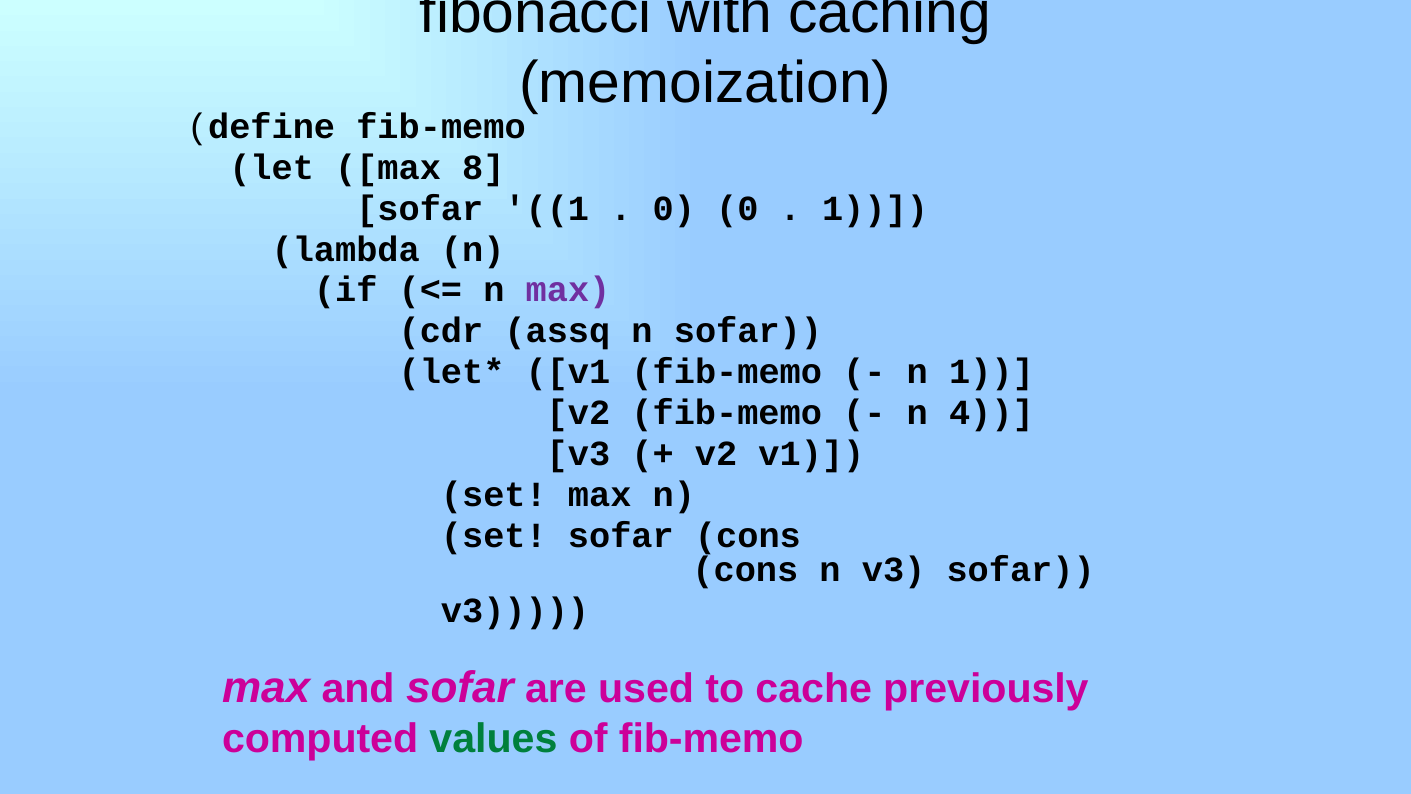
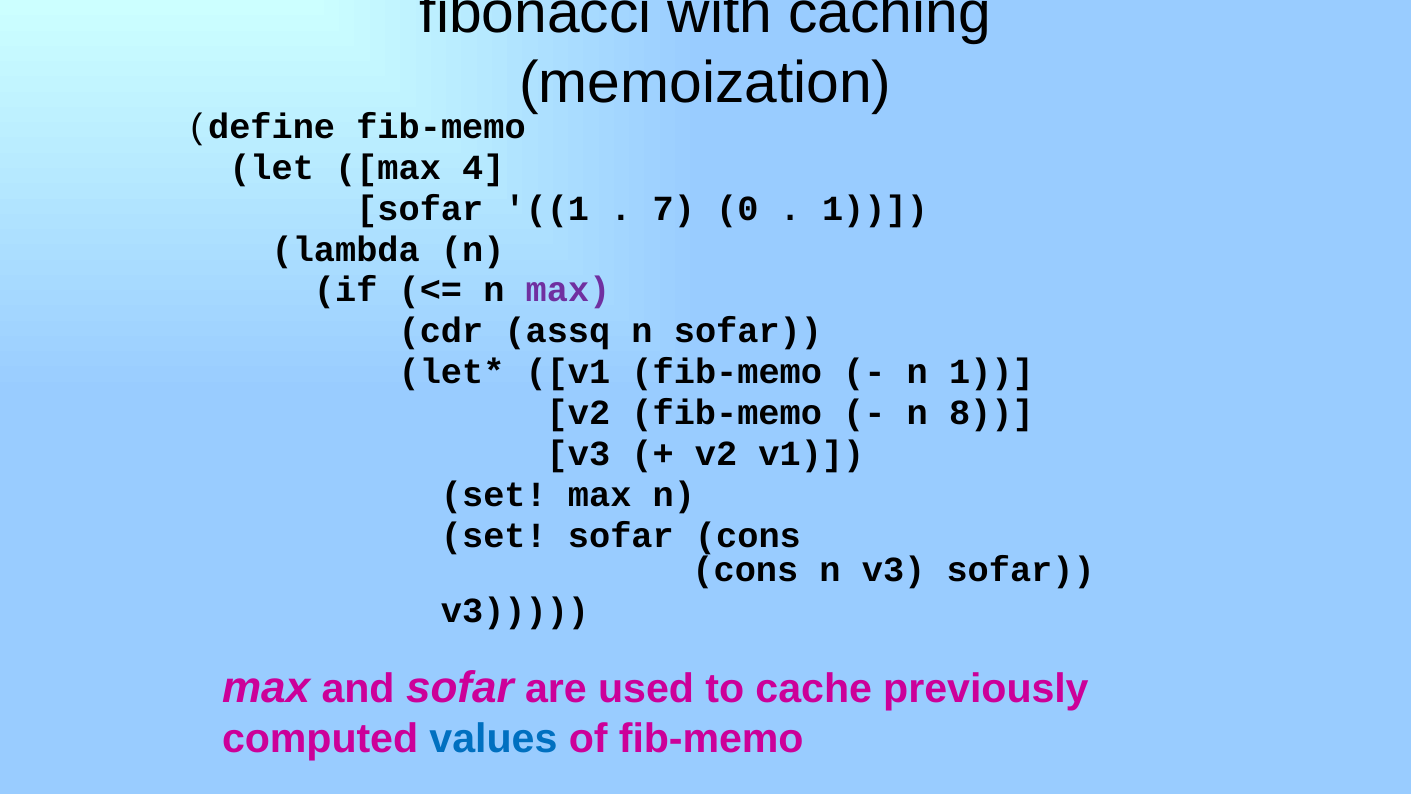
8: 8 -> 4
0 at (674, 208): 0 -> 7
4: 4 -> 8
values colour: green -> blue
